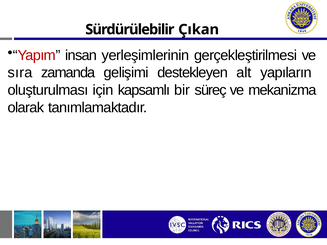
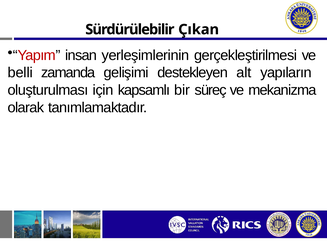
sıra: sıra -> belli
